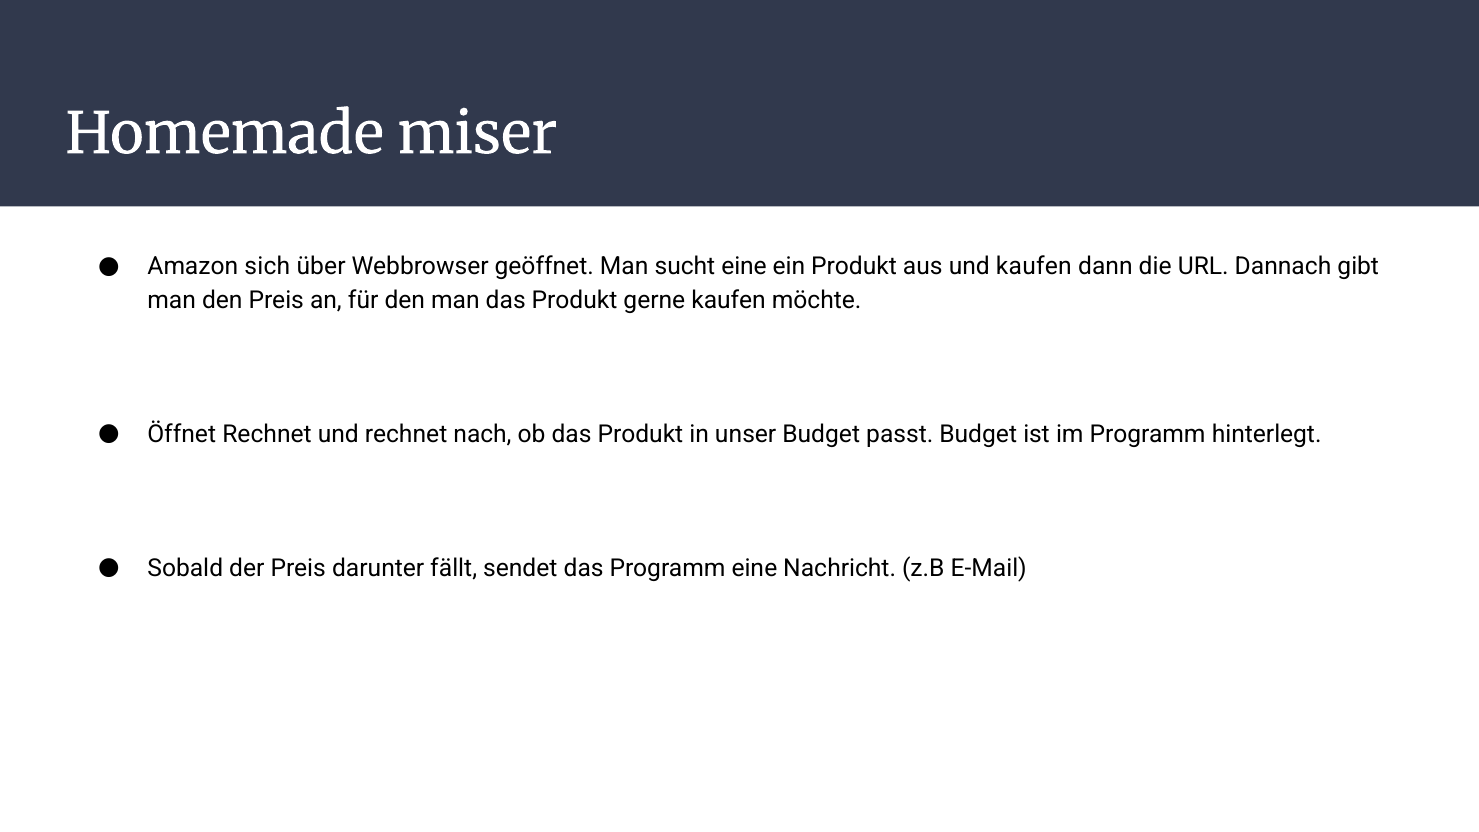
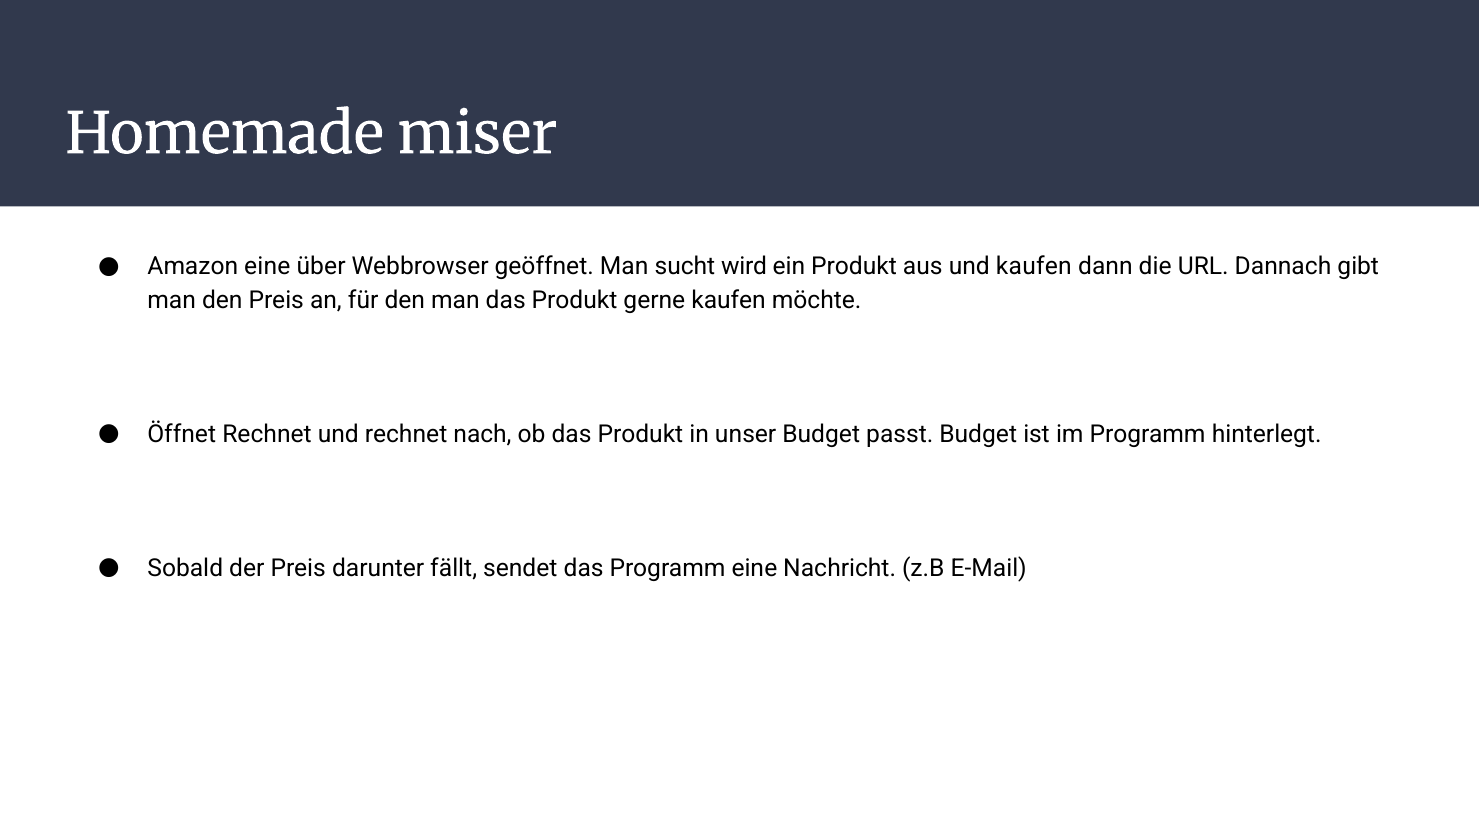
Amazon sich: sich -> eine
sucht eine: eine -> wird
